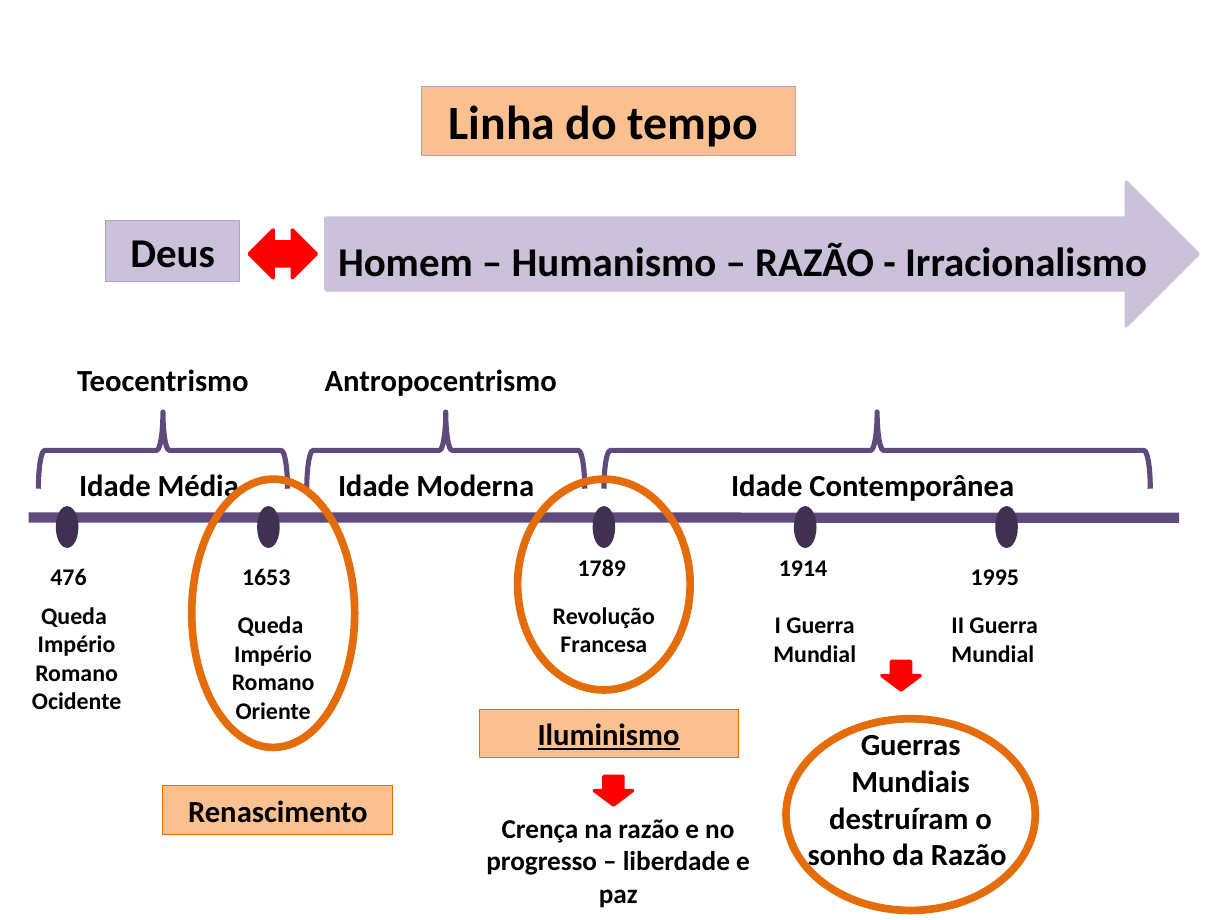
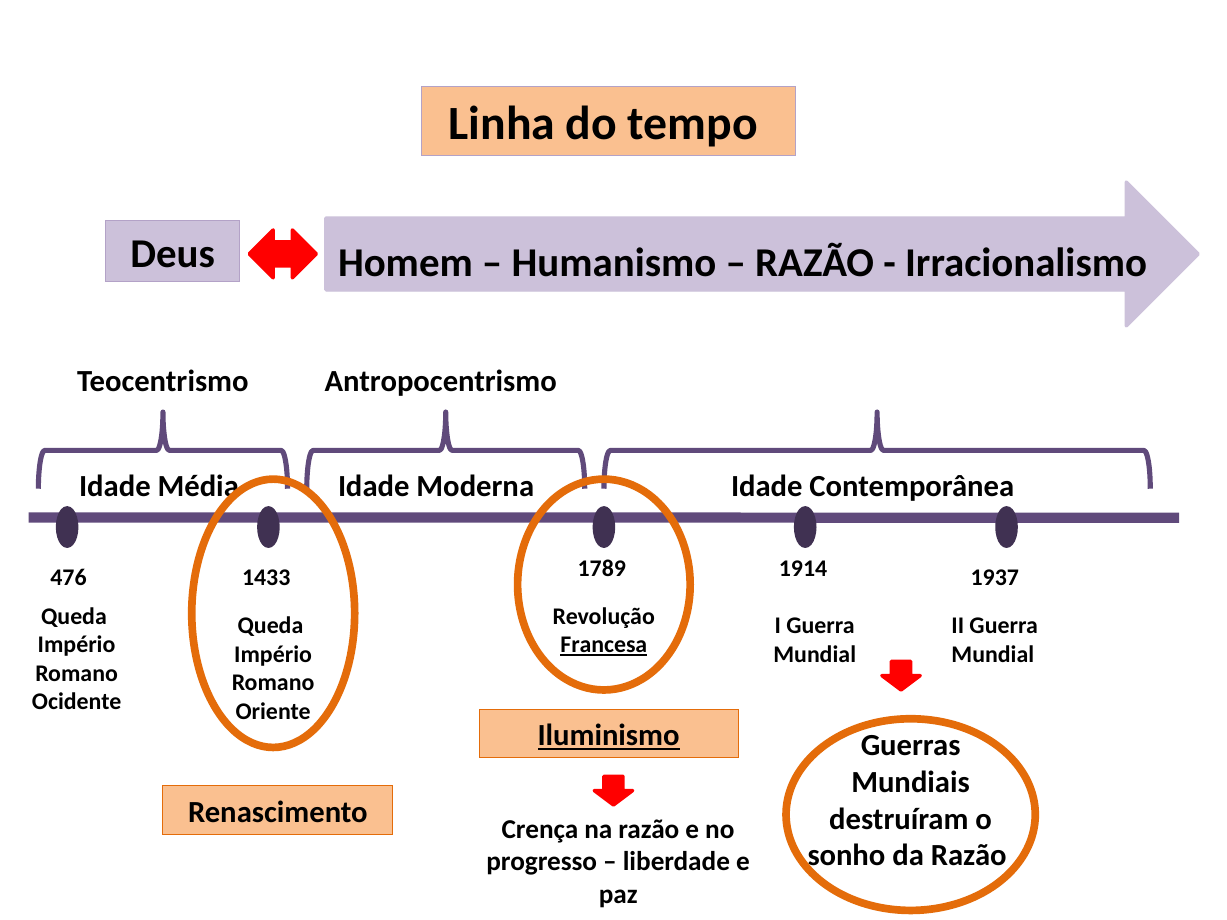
1653: 1653 -> 1433
1995: 1995 -> 1937
Francesa underline: none -> present
